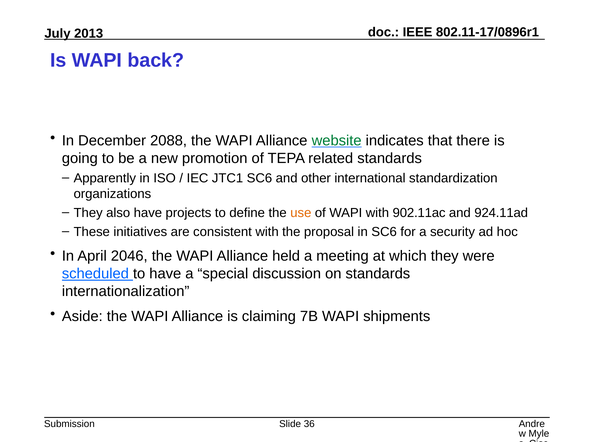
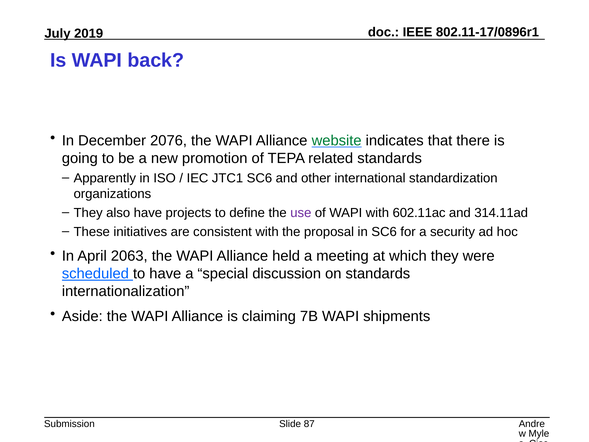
2013: 2013 -> 2019
2088: 2088 -> 2076
use colour: orange -> purple
902.11ac: 902.11ac -> 602.11ac
924.11ad: 924.11ad -> 314.11ad
2046: 2046 -> 2063
36: 36 -> 87
